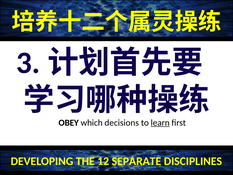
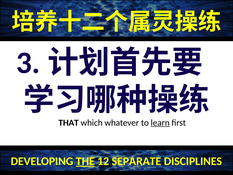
OBEY: OBEY -> THAT
decisions: decisions -> whatever
THE underline: none -> present
